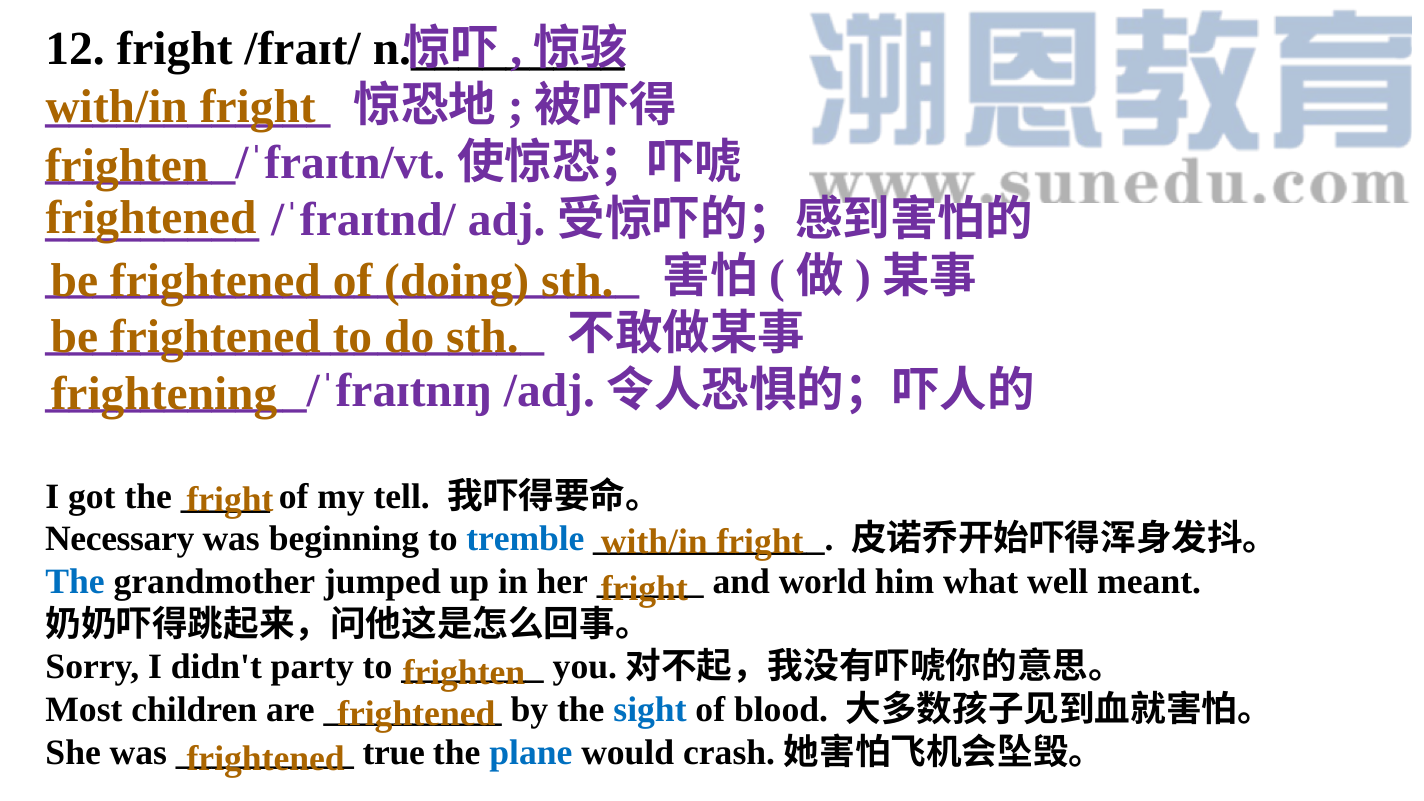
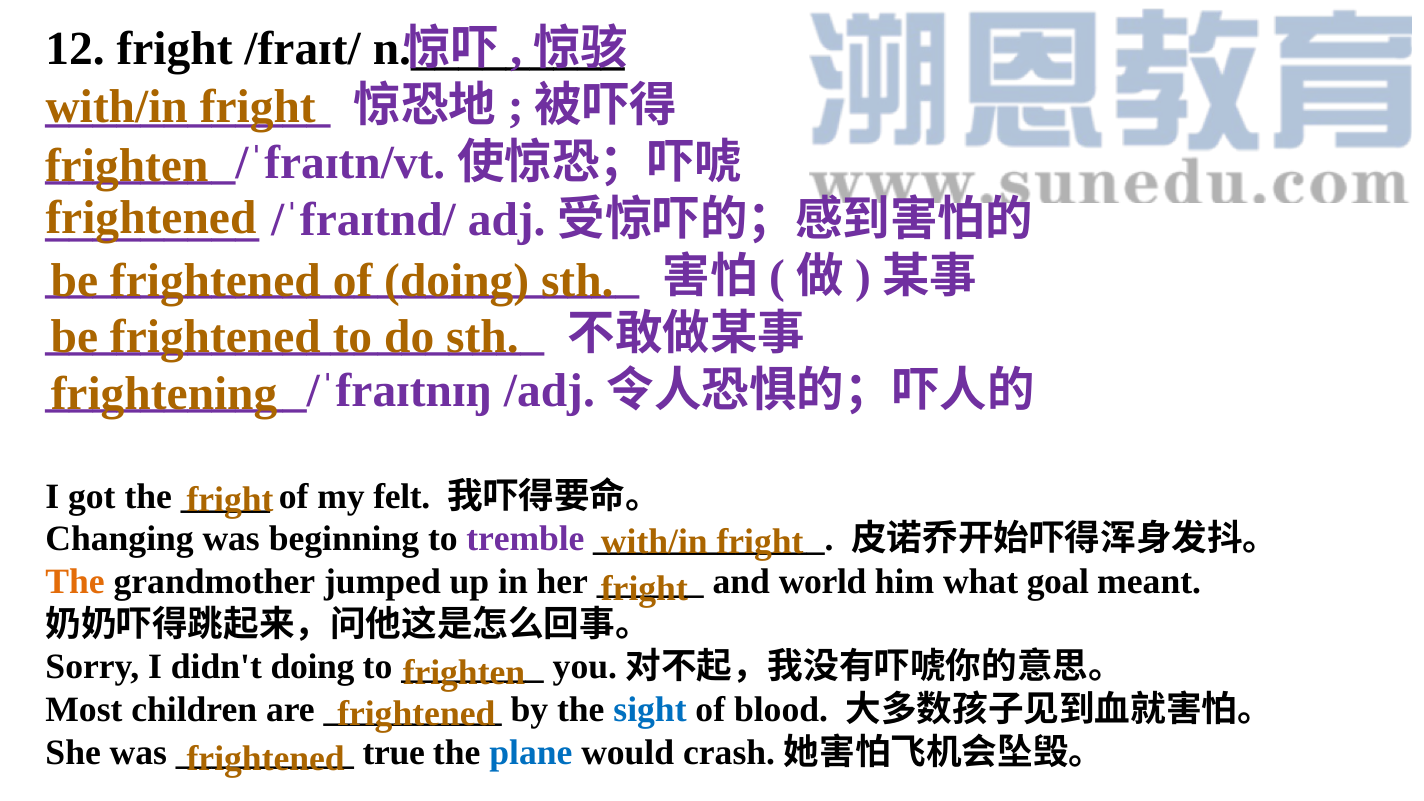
tell: tell -> felt
Necessary: Necessary -> Changing
tremble colour: blue -> purple
The at (75, 582) colour: blue -> orange
well: well -> goal
didn't party: party -> doing
